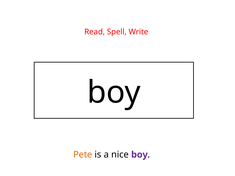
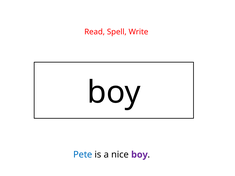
Pete colour: orange -> blue
